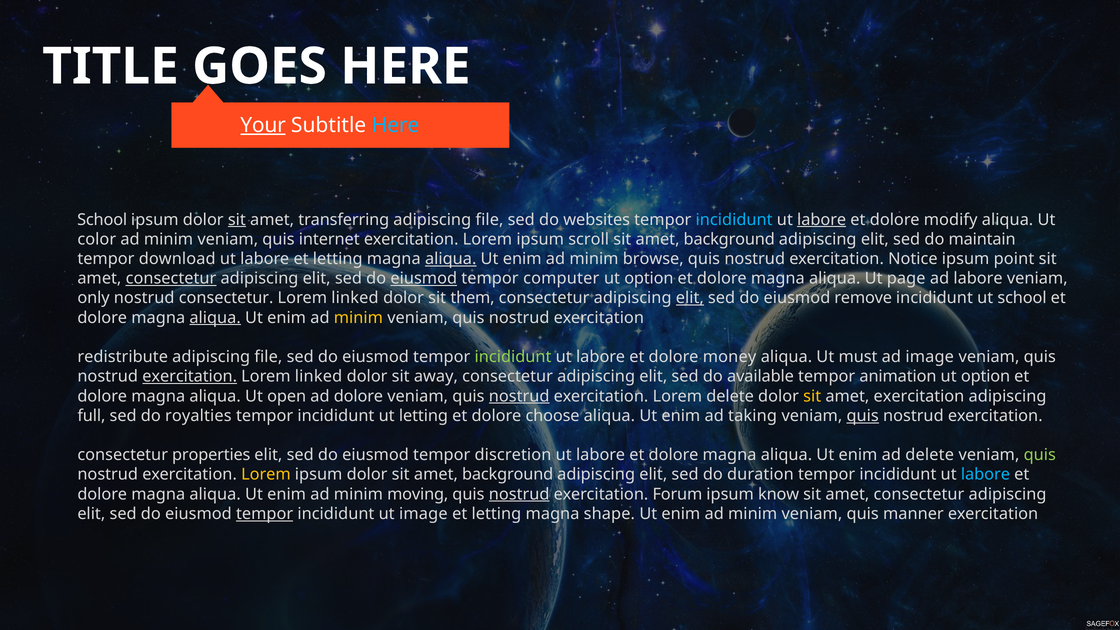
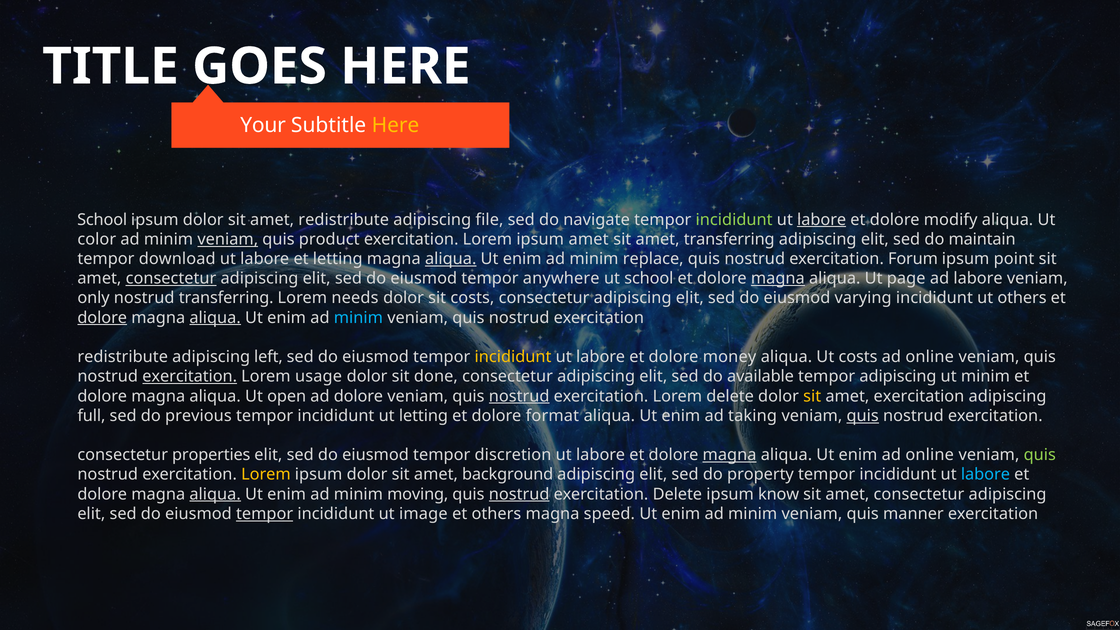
Your underline: present -> none
Here at (396, 125) colour: light blue -> yellow
sit at (237, 220) underline: present -> none
amet transferring: transferring -> redistribute
websites: websites -> navigate
incididunt at (734, 220) colour: light blue -> light green
veniam at (228, 239) underline: none -> present
internet: internet -> product
ipsum scroll: scroll -> amet
background at (729, 239): background -> transferring
browse: browse -> replace
Notice: Notice -> Forum
eiusmod at (424, 278) underline: present -> none
computer: computer -> anywhere
option at (649, 278): option -> school
magna at (778, 278) underline: none -> present
nostrud consectetur: consectetur -> transferring
linked at (355, 298): linked -> needs
sit them: them -> costs
elit at (690, 298) underline: present -> none
remove: remove -> varying
ut school: school -> others
dolore at (102, 318) underline: none -> present
minim at (358, 318) colour: yellow -> light blue
file at (268, 357): file -> left
incididunt at (513, 357) colour: light green -> yellow
Ut must: must -> costs
image at (930, 357): image -> online
linked at (319, 377): linked -> usage
away: away -> done
tempor animation: animation -> adipiscing
option at (986, 377): option -> minim
royalties: royalties -> previous
choose: choose -> format
magna at (730, 455) underline: none -> present
enim ad delete: delete -> online
duration: duration -> property
aliqua at (215, 494) underline: none -> present
exercitation Forum: Forum -> Delete
letting at (496, 514): letting -> others
shape: shape -> speed
